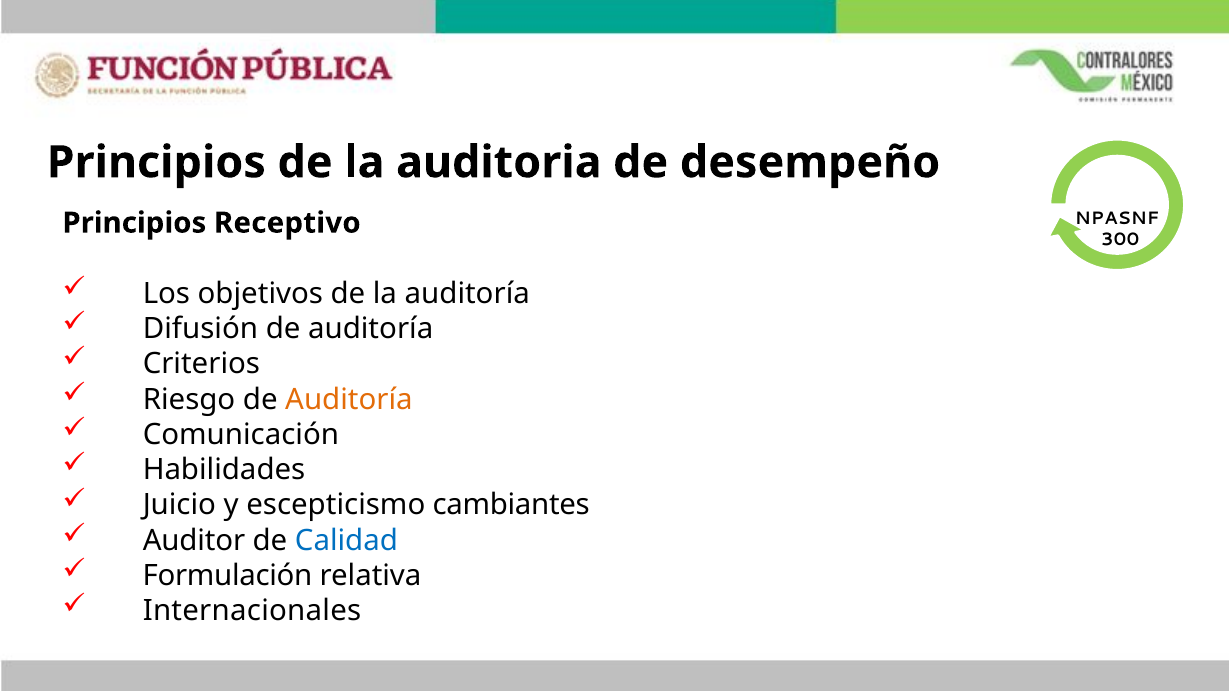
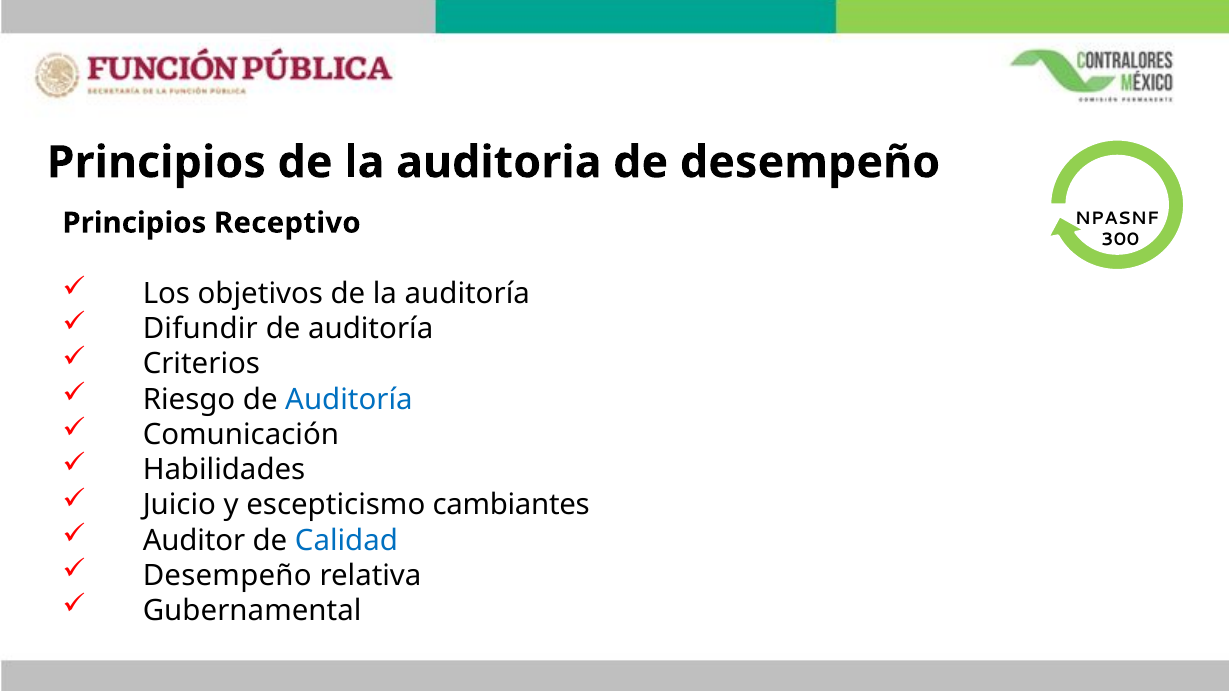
Difusión: Difusión -> Difundir
Auditoría at (349, 400) colour: orange -> blue
Formulación at (227, 576): Formulación -> Desempeño
Internacionales: Internacionales -> Gubernamental
